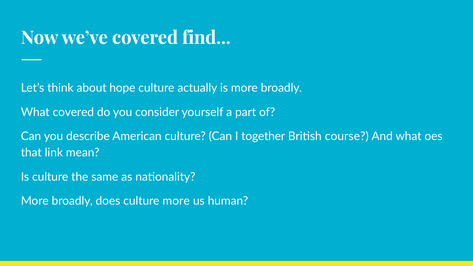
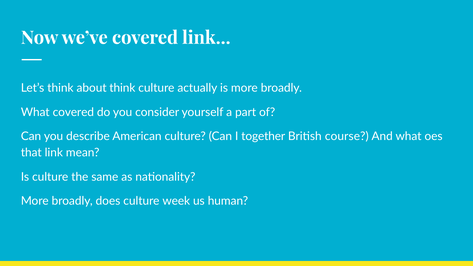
covered find: find -> link
about hope: hope -> think
culture more: more -> week
